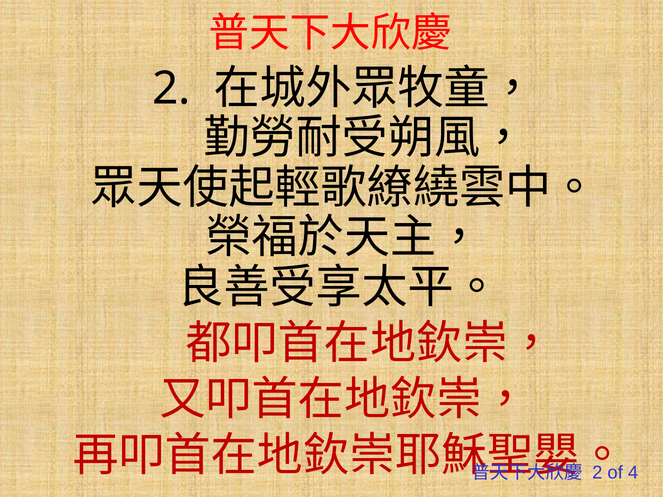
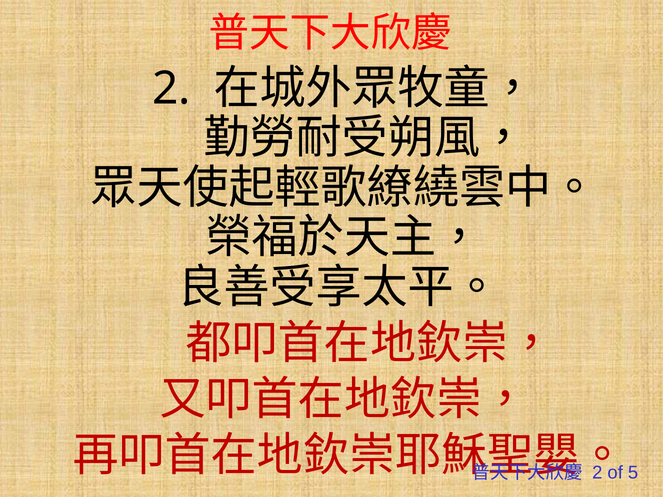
4: 4 -> 5
